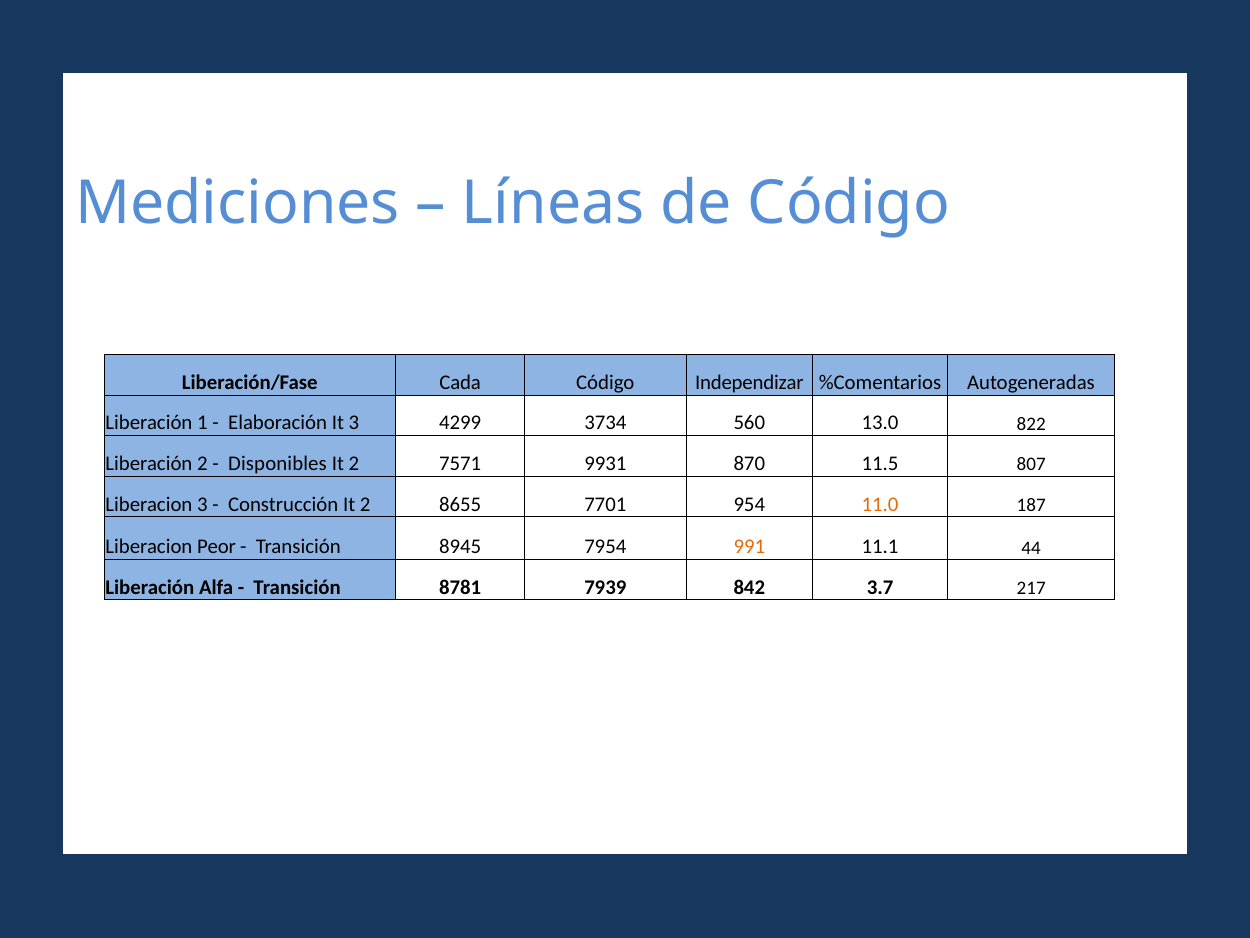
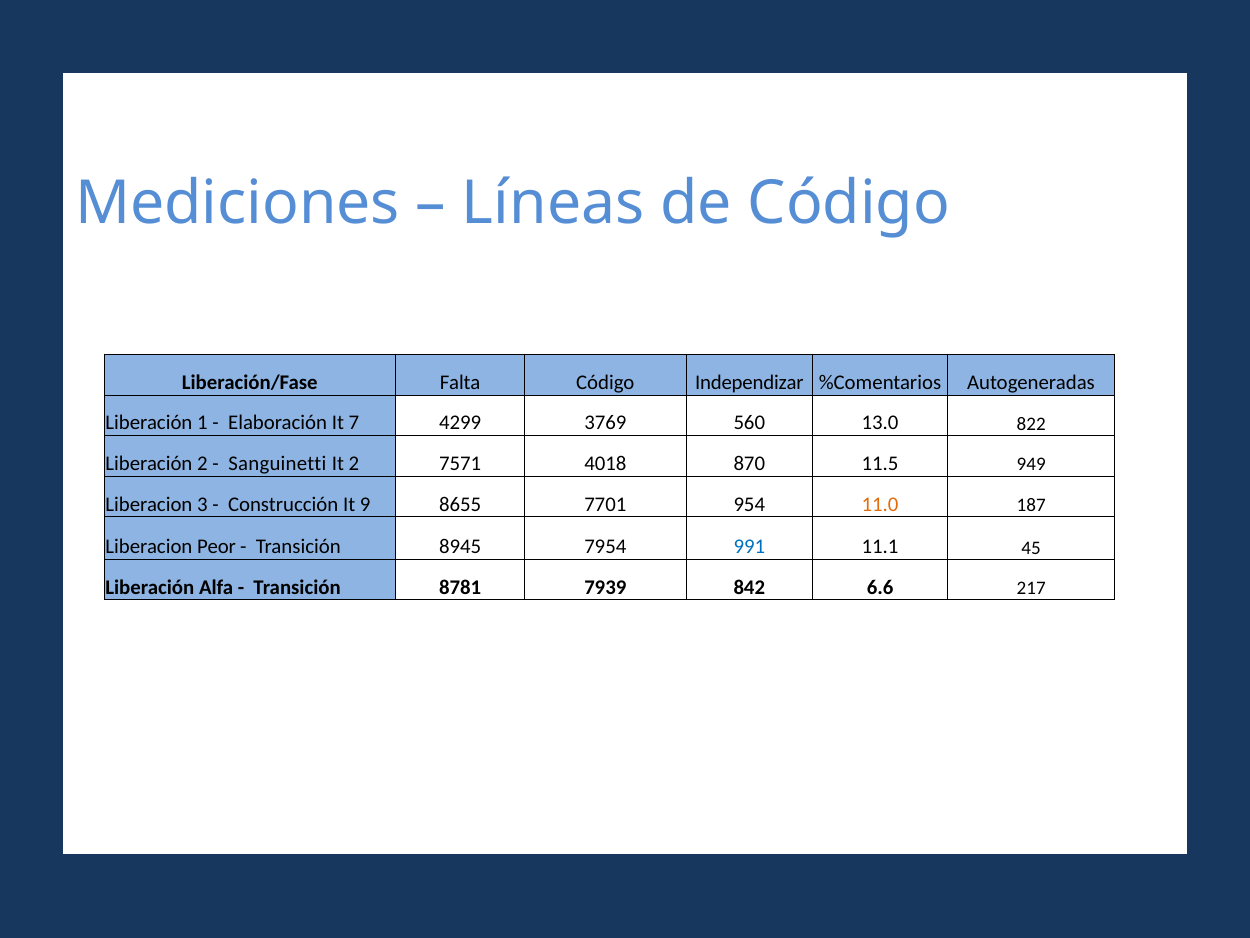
Cada: Cada -> Falta
It 3: 3 -> 7
3734: 3734 -> 3769
Disponibles: Disponibles -> Sanguinetti
9931: 9931 -> 4018
807: 807 -> 949
Construcción It 2: 2 -> 9
991 colour: orange -> blue
44: 44 -> 45
3.7: 3.7 -> 6.6
